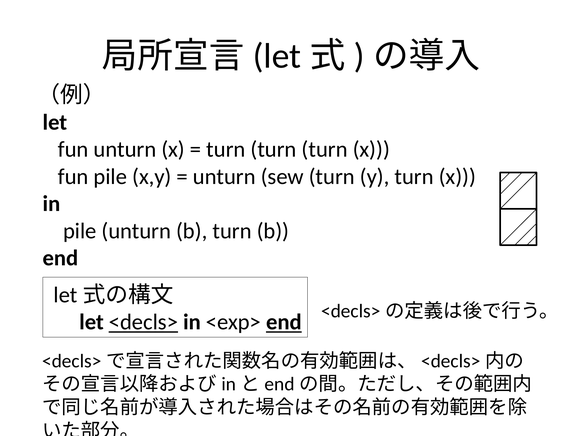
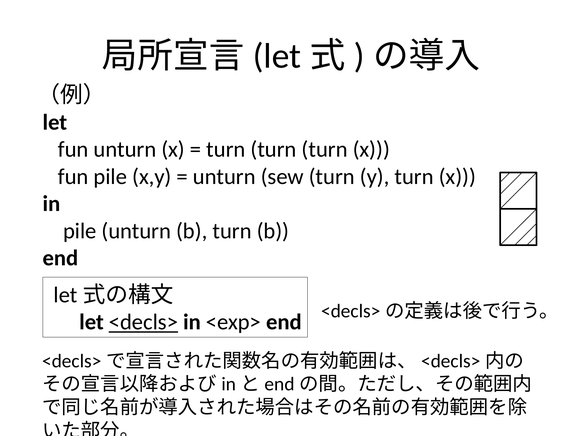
end at (284, 323) underline: present -> none
